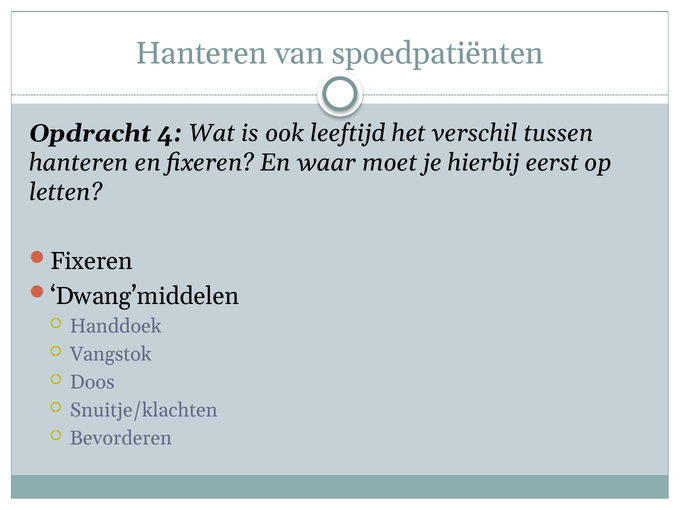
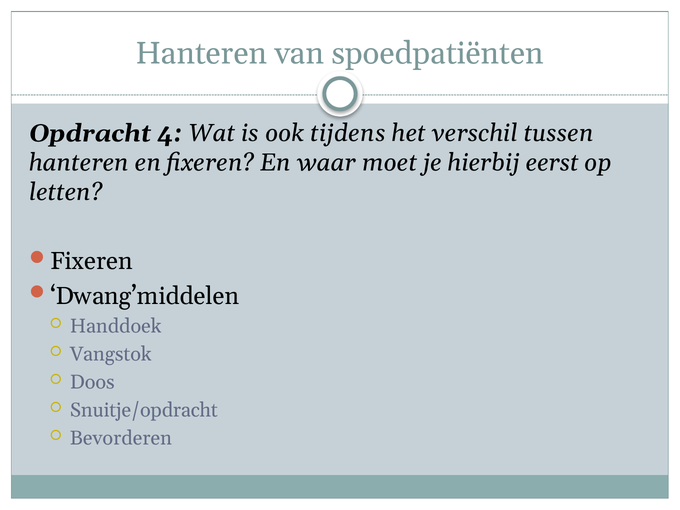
leeftijd: leeftijd -> tijdens
Snuitje/klachten: Snuitje/klachten -> Snuitje/opdracht
